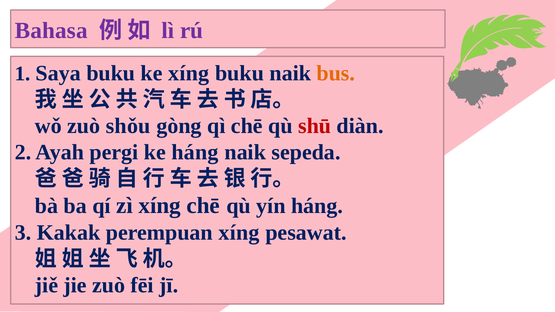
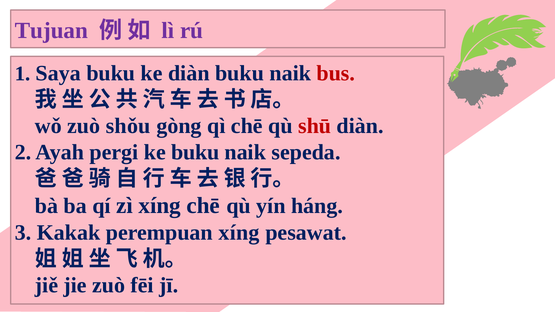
Bahasa: Bahasa -> Tujuan
ke xíng: xíng -> diàn
bus colour: orange -> red
ke háng: háng -> buku
